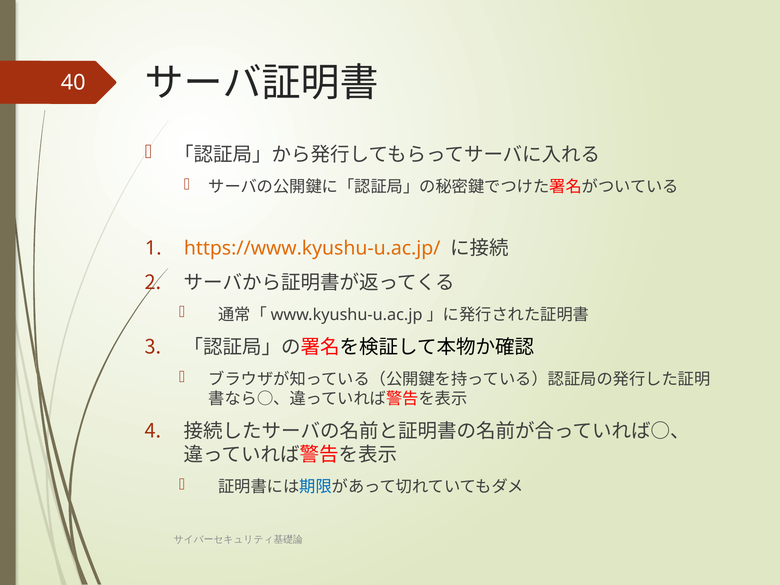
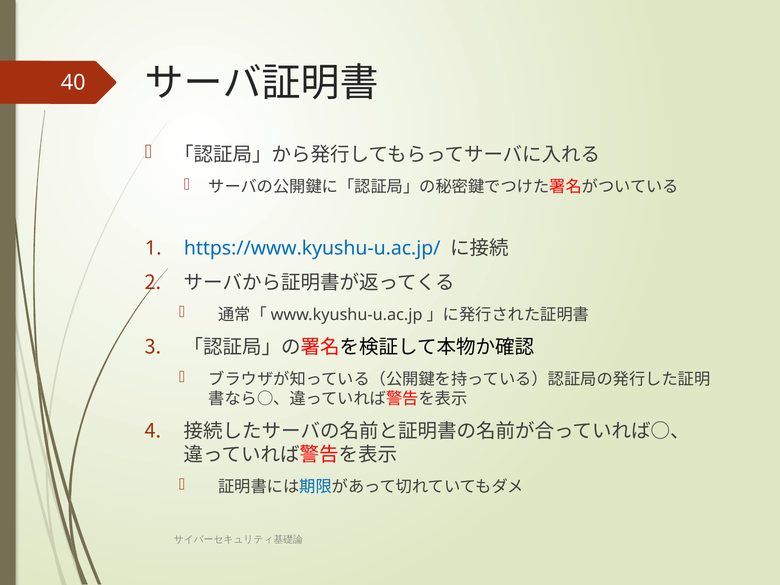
https://www.kyushu-u.ac.jp/ colour: orange -> blue
